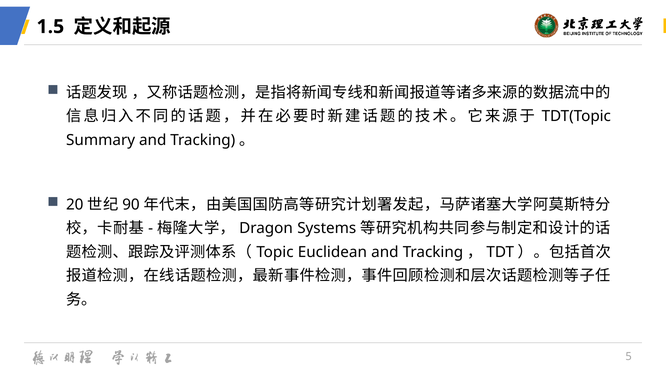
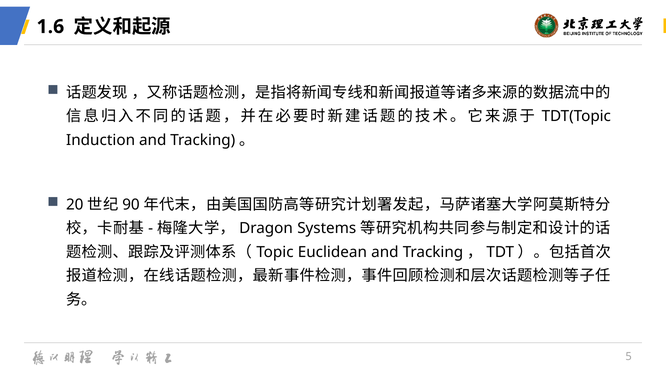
1.5: 1.5 -> 1.6
Summary: Summary -> Induction
